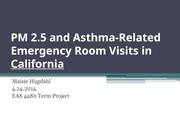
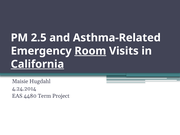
Room underline: none -> present
